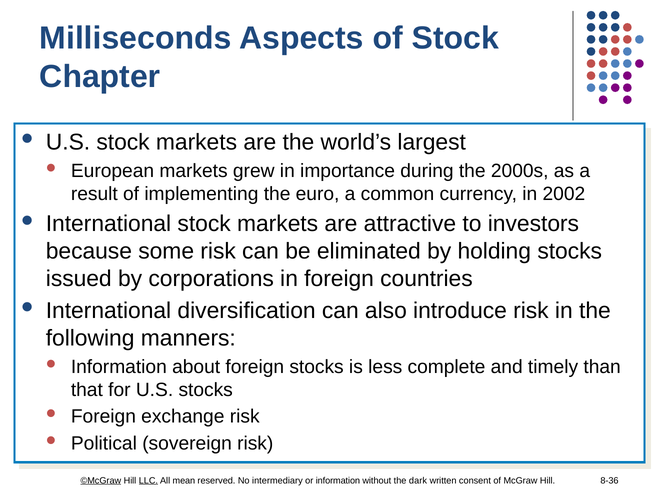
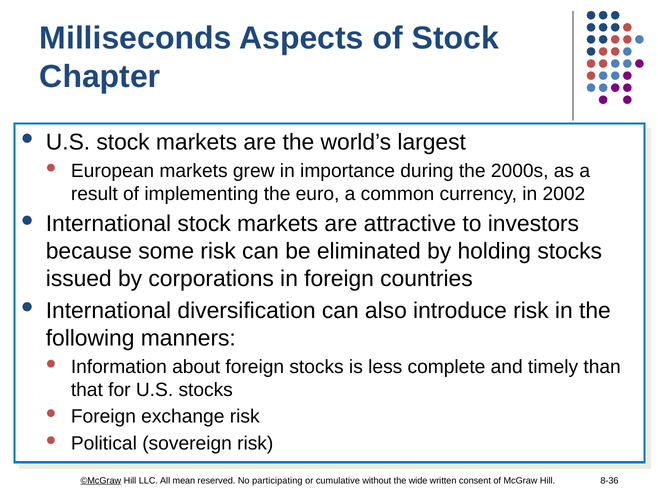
LLC underline: present -> none
intermediary: intermediary -> participating
or information: information -> cumulative
dark: dark -> wide
